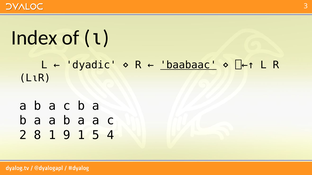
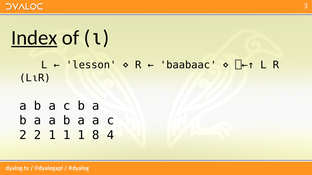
Index underline: none -> present
dyadic: dyadic -> lesson
baabaac underline: present -> none
2 8: 8 -> 2
9 at (67, 135): 9 -> 1
5: 5 -> 8
